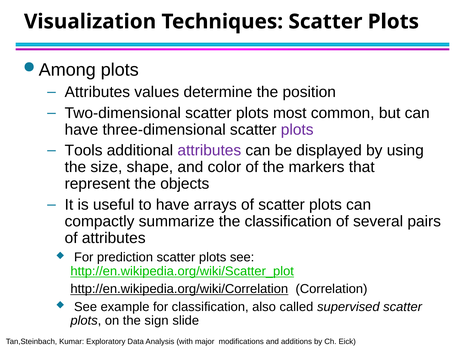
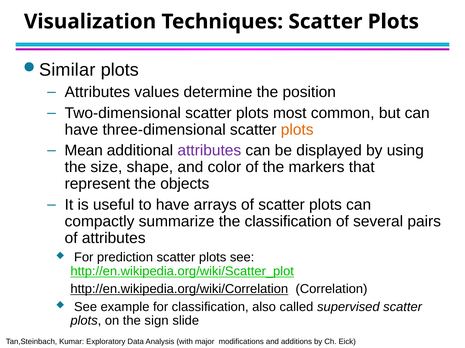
Among: Among -> Similar
plots at (297, 130) colour: purple -> orange
Tools: Tools -> Mean
